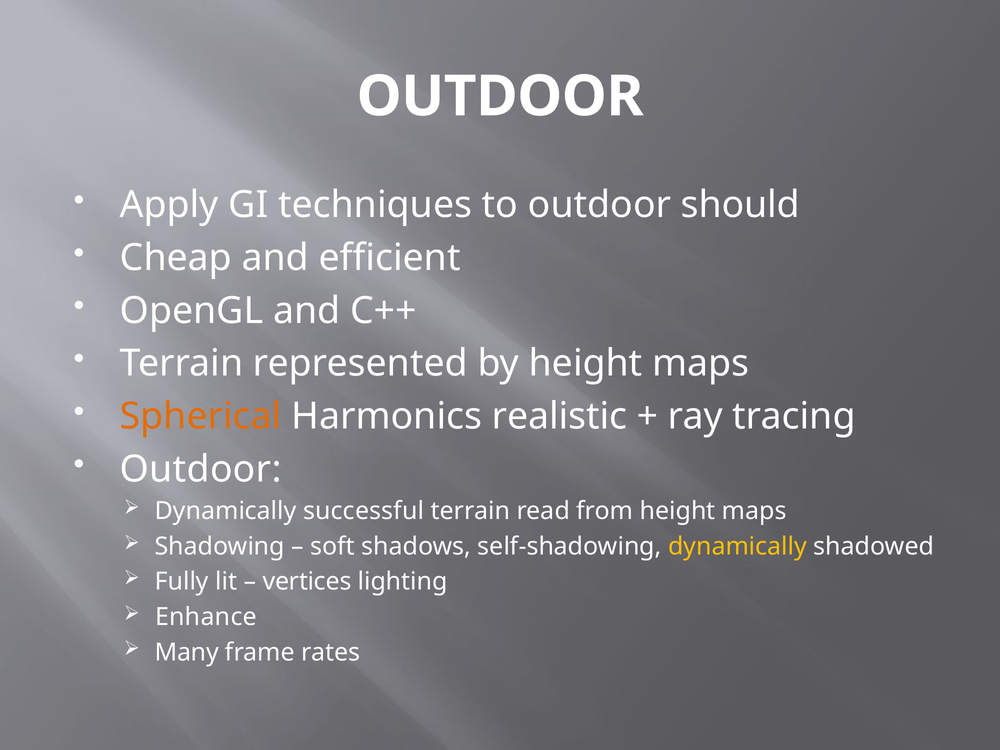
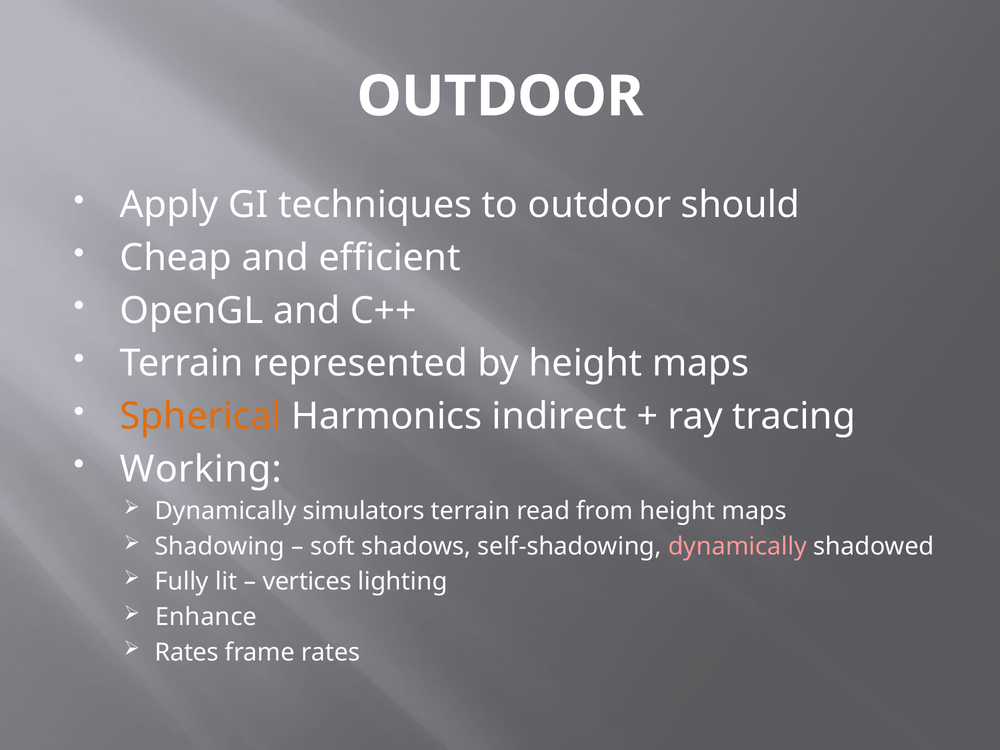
realistic: realistic -> indirect
Outdoor at (201, 469): Outdoor -> Working
successful: successful -> simulators
dynamically at (738, 546) colour: yellow -> pink
Many at (187, 652): Many -> Rates
